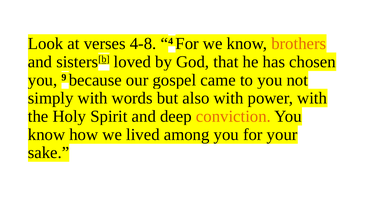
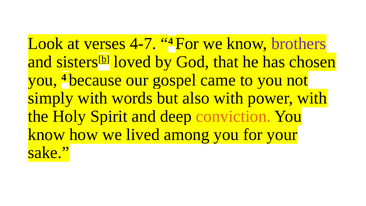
4-8: 4-8 -> 4-7
brothers colour: orange -> purple
you 9: 9 -> 4
